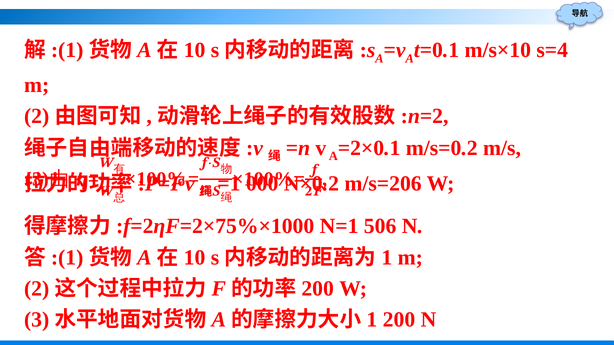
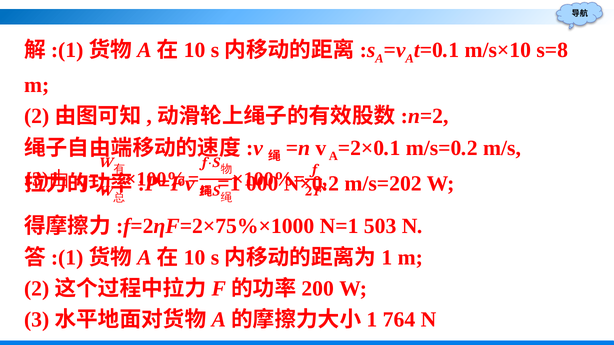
s=4: s=4 -> s=8
m/s=206: m/s=206 -> m/s=202
506: 506 -> 503
200 at (399, 320): 200 -> 764
